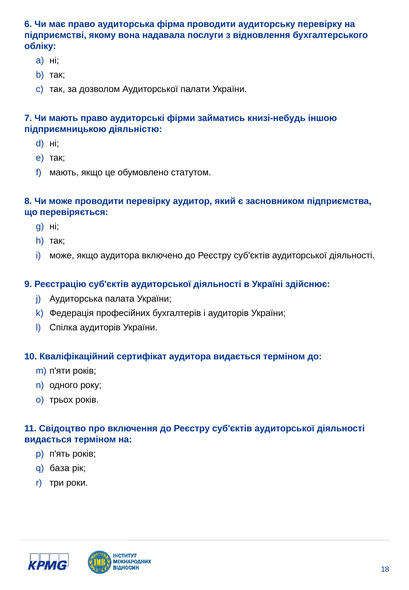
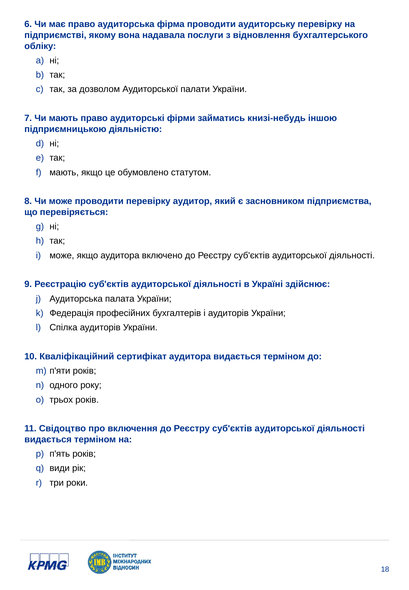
база: база -> види
